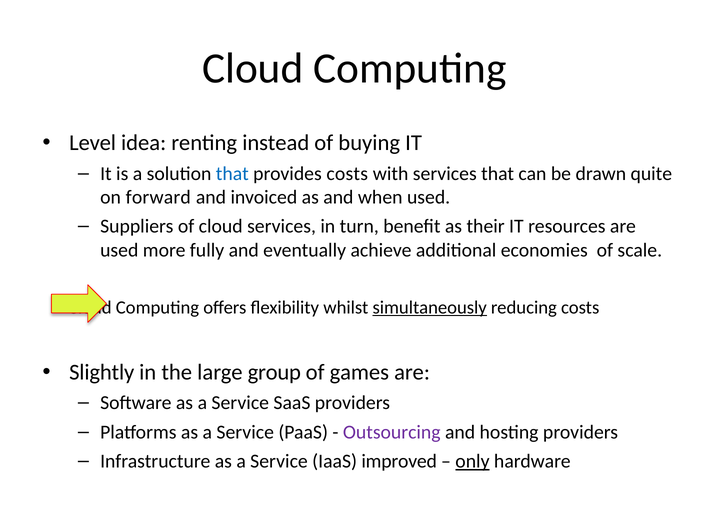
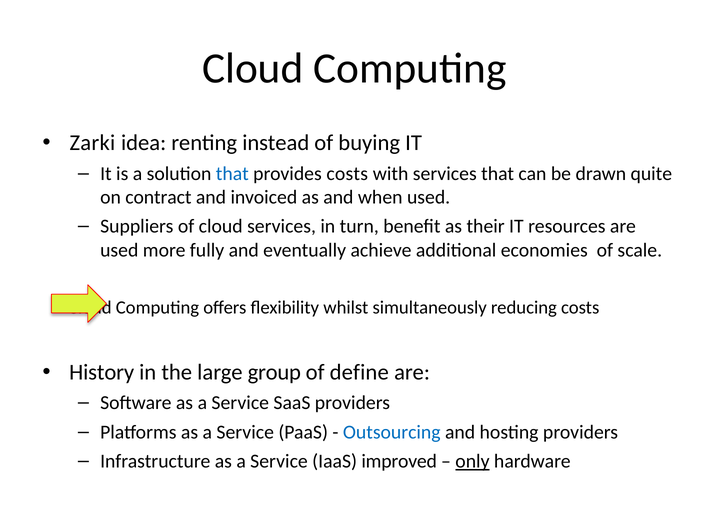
Level: Level -> Zarki
forward: forward -> contract
simultaneously underline: present -> none
Slightly: Slightly -> History
games: games -> define
Outsourcing colour: purple -> blue
